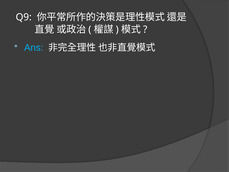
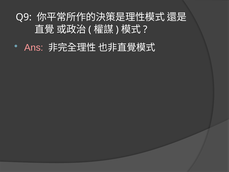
Ans colour: light blue -> pink
